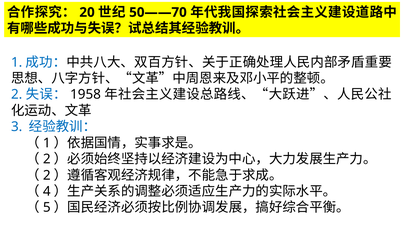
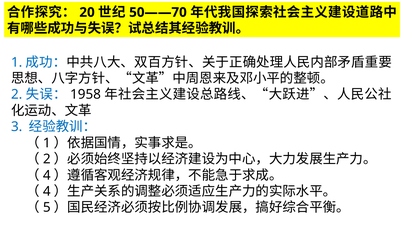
2 at (47, 175): 2 -> 4
